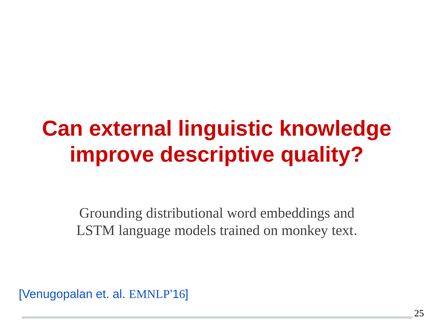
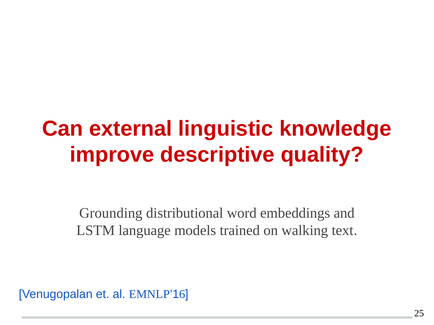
monkey: monkey -> walking
